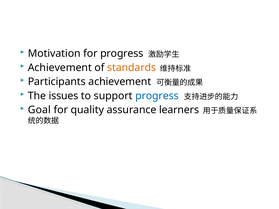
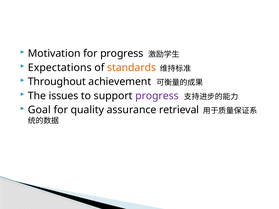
Achievement at (60, 68): Achievement -> Expectations
Participants: Participants -> Throughout
progress at (157, 96) colour: blue -> purple
learners: learners -> retrieval
